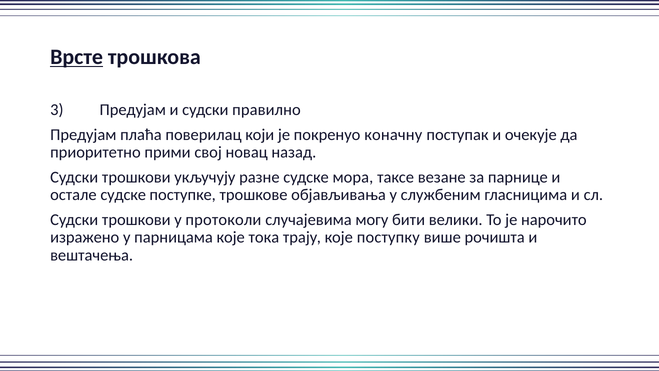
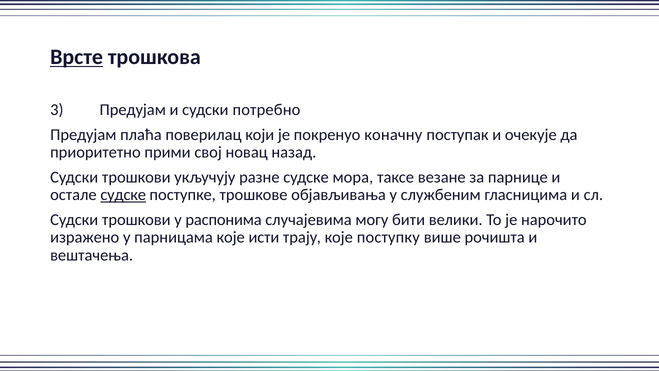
правилно: правилно -> потребно
судске at (123, 195) underline: none -> present
протоколи: протоколи -> распонима
тока: тока -> исти
